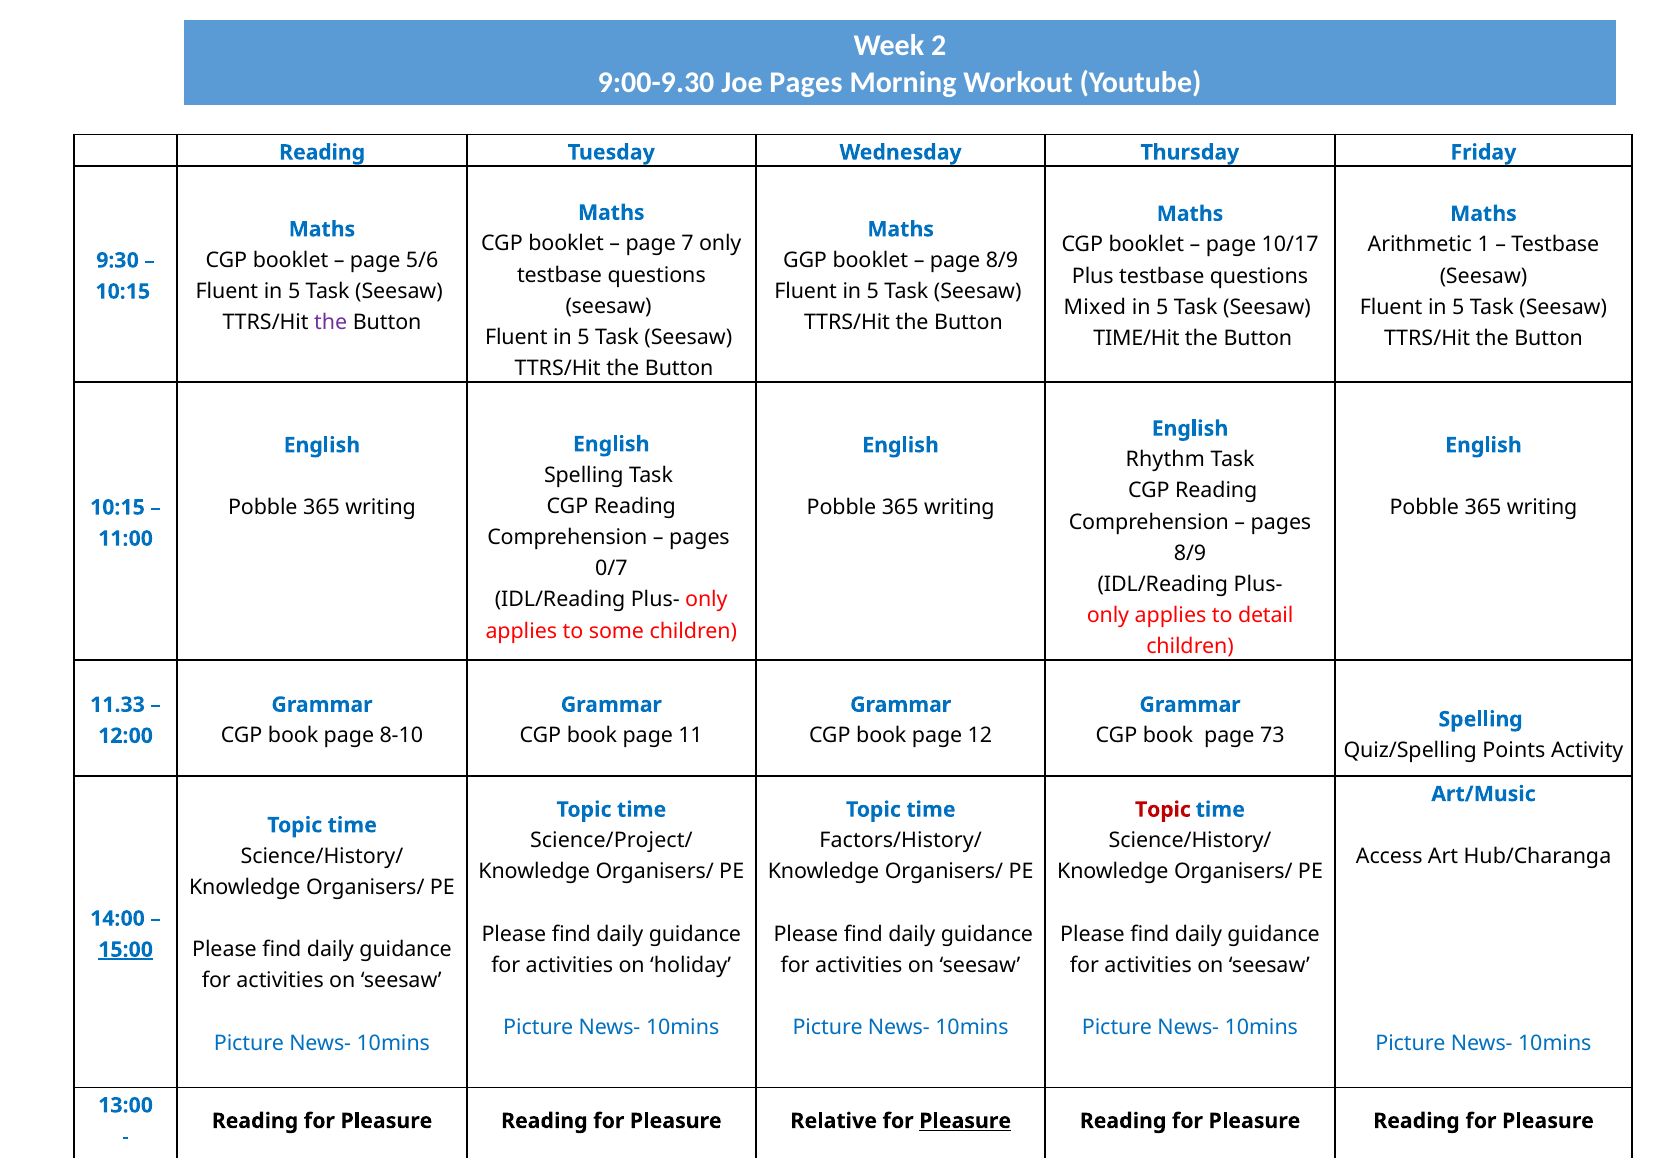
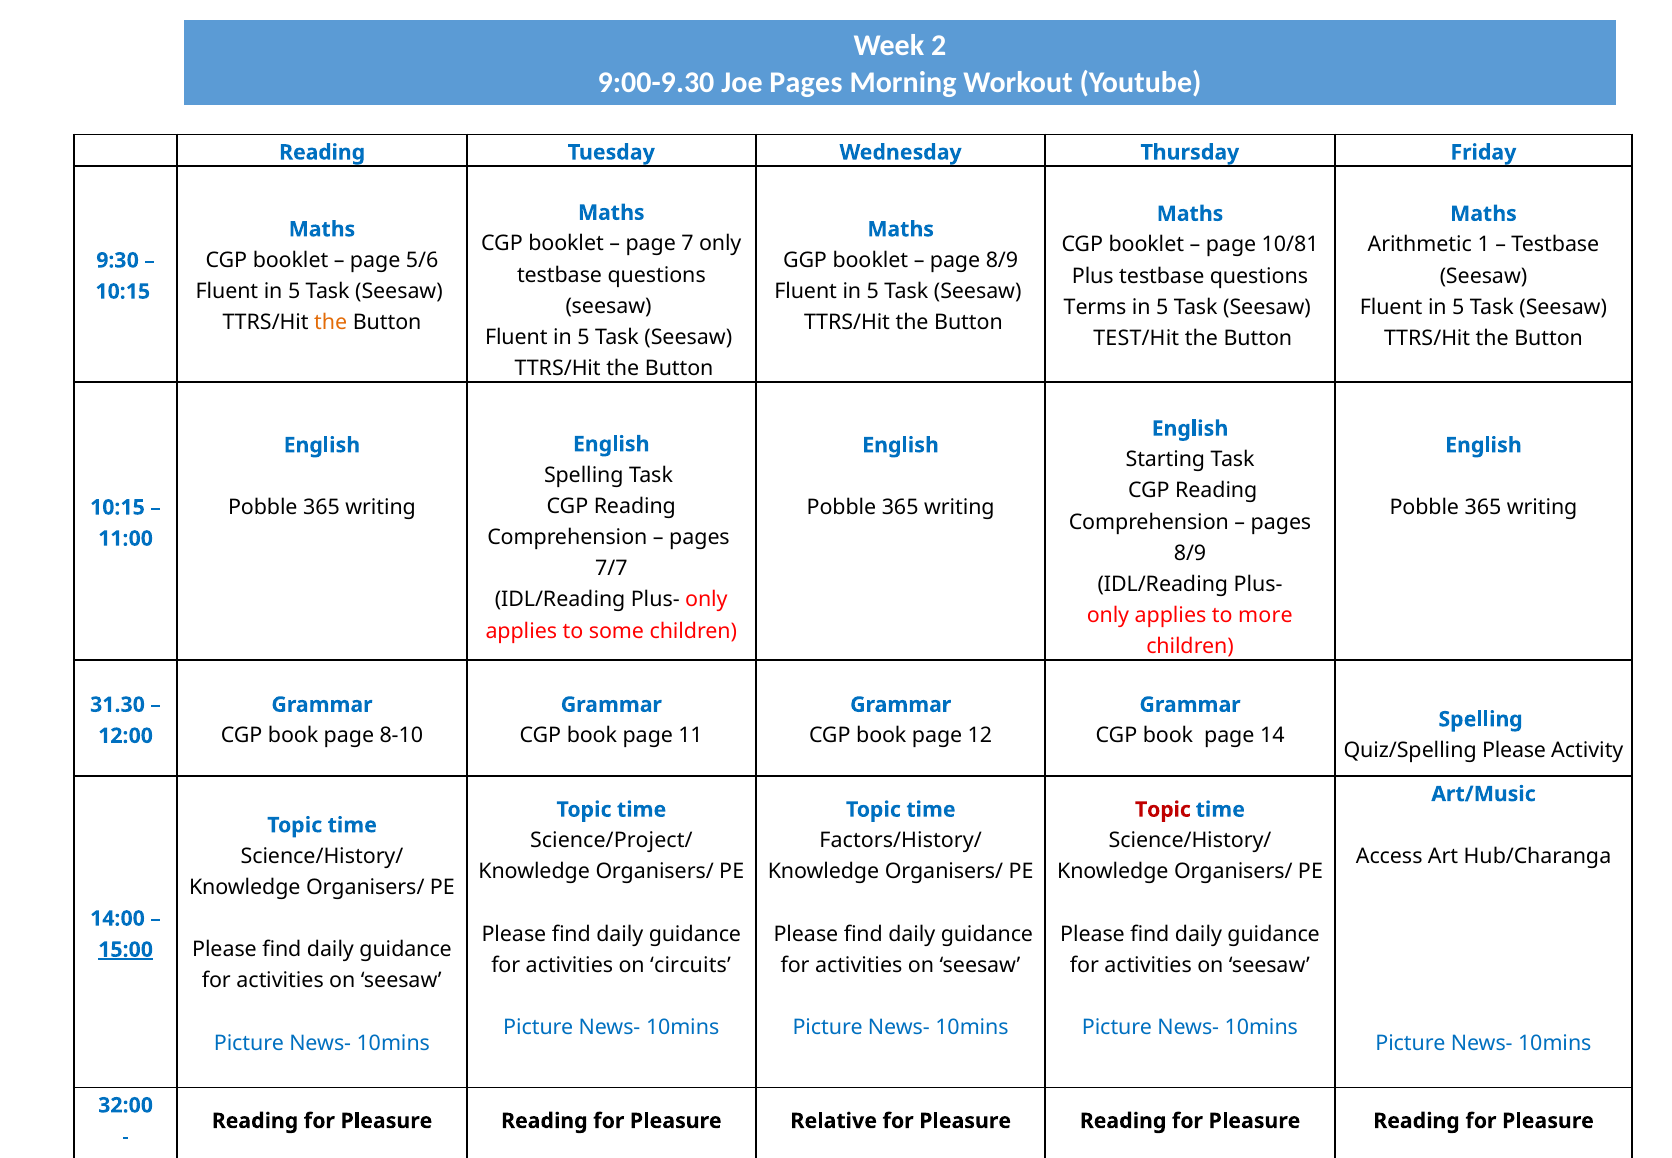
10/17: 10/17 -> 10/81
Mixed: Mixed -> Terms
the at (331, 323) colour: purple -> orange
TIME/Hit: TIME/Hit -> TEST/Hit
Rhythm: Rhythm -> Starting
0/7: 0/7 -> 7/7
detail: detail -> more
11.33: 11.33 -> 31.30
73: 73 -> 14
Quiz/Spelling Points: Points -> Please
holiday: holiday -> circuits
13:00: 13:00 -> 32:00
Pleasure at (965, 1120) underline: present -> none
